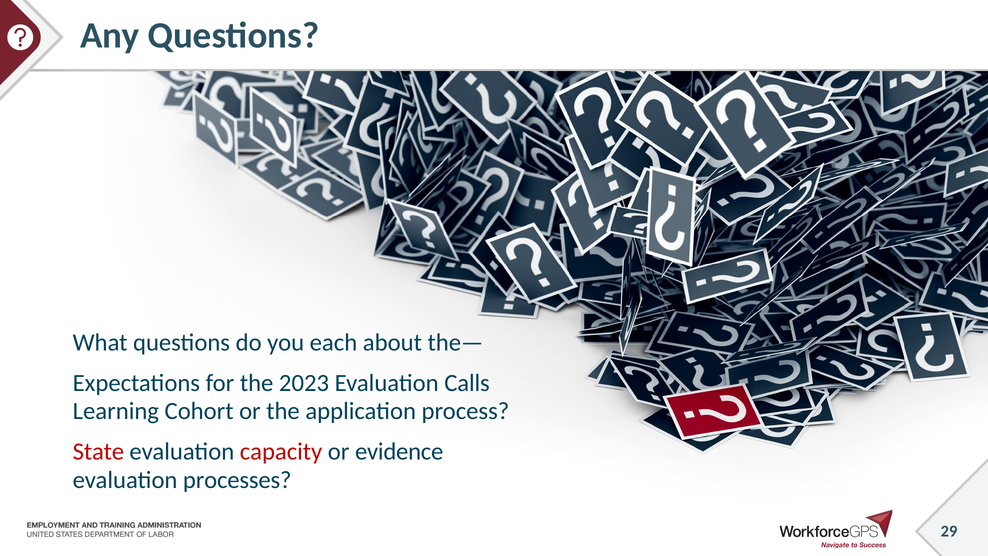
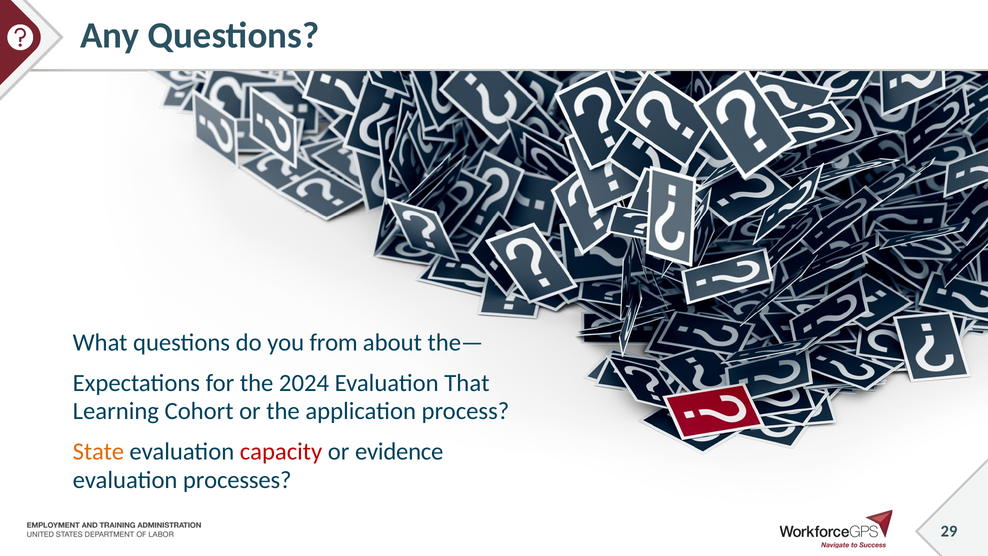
each: each -> from
2023: 2023 -> 2024
Calls: Calls -> That
State colour: red -> orange
